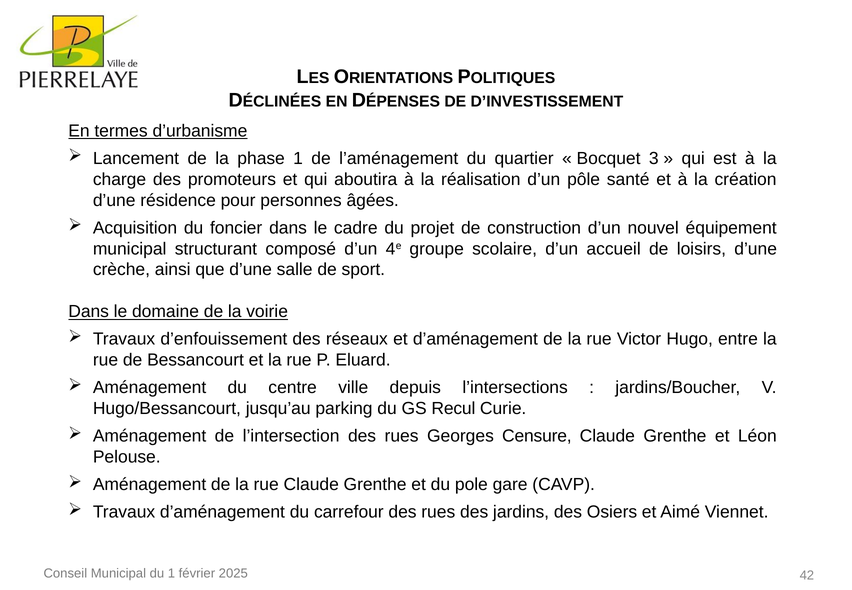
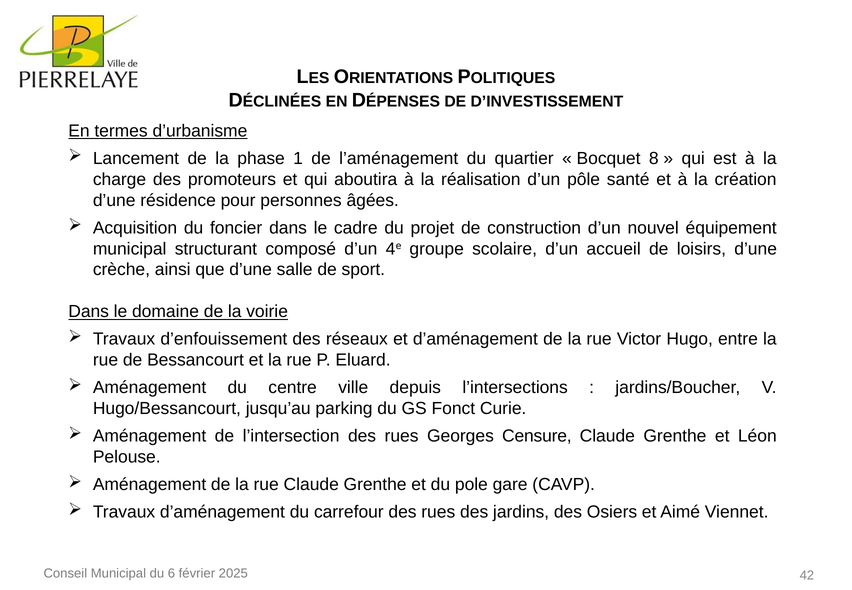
3: 3 -> 8
Recul: Recul -> Fonct
du 1: 1 -> 6
